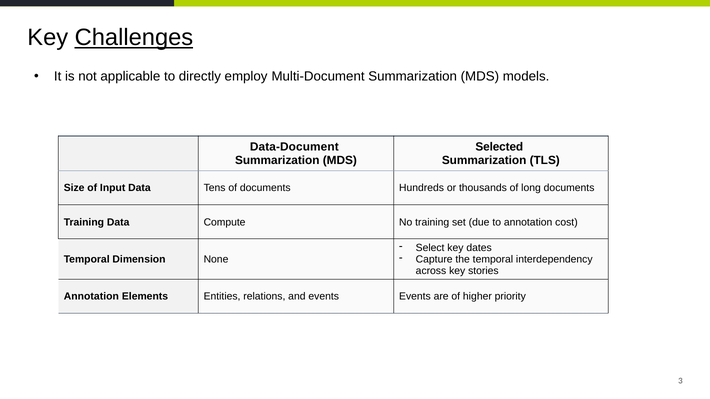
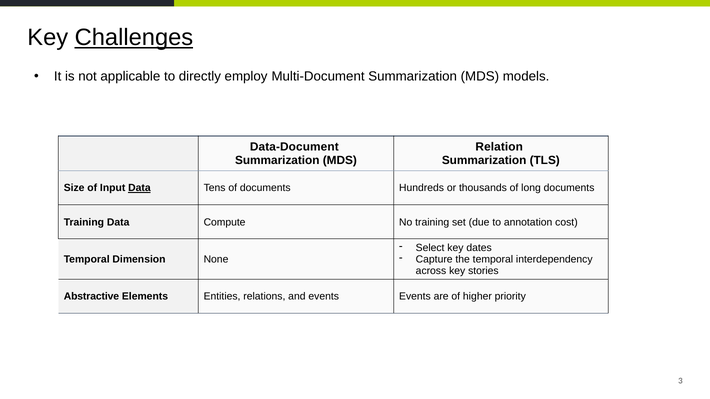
Selected: Selected -> Relation
Data at (139, 188) underline: none -> present
Annotation at (91, 297): Annotation -> Abstractive
